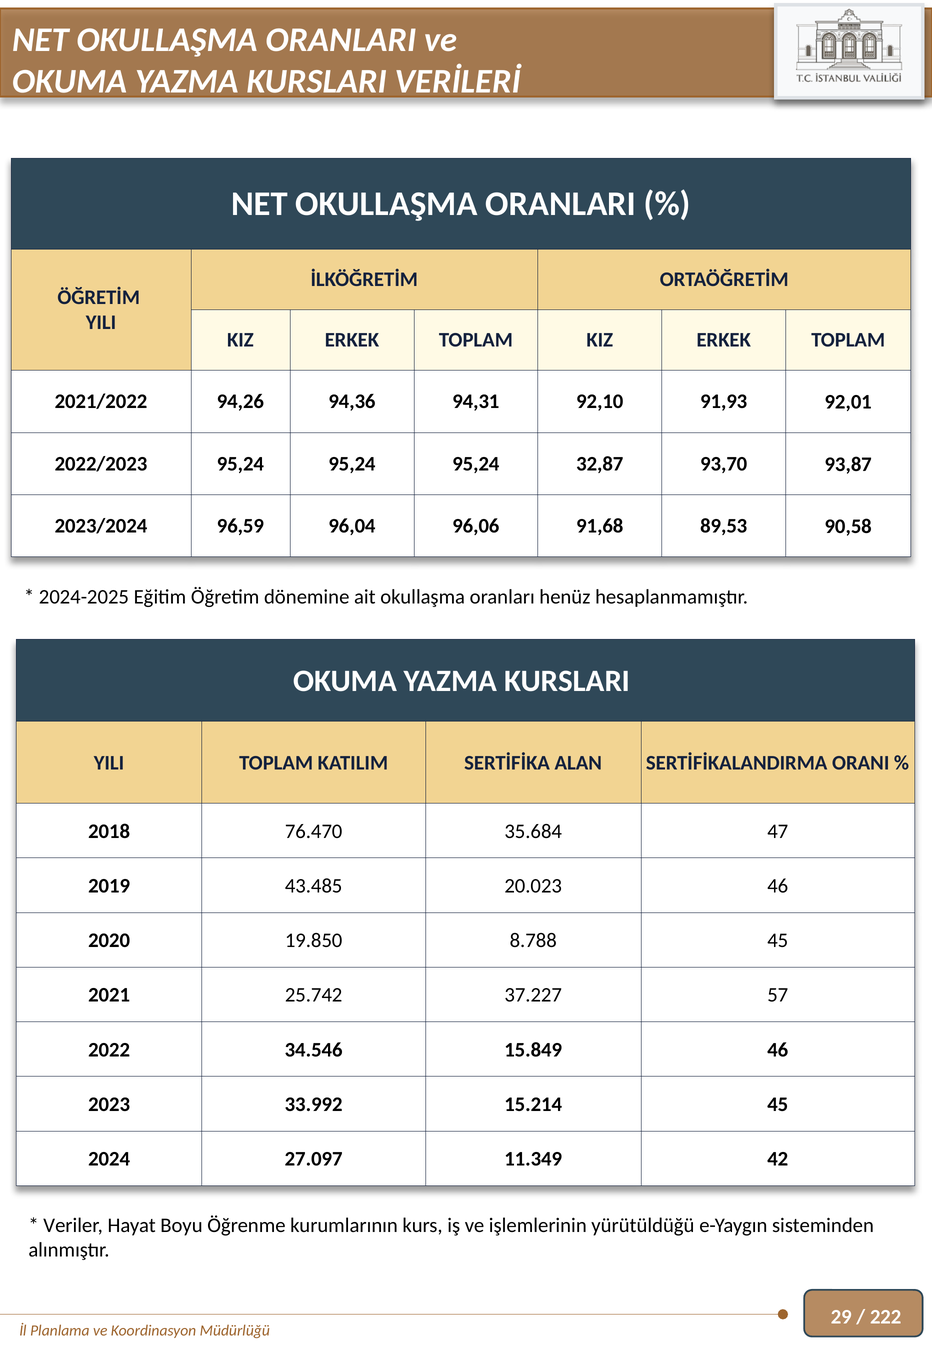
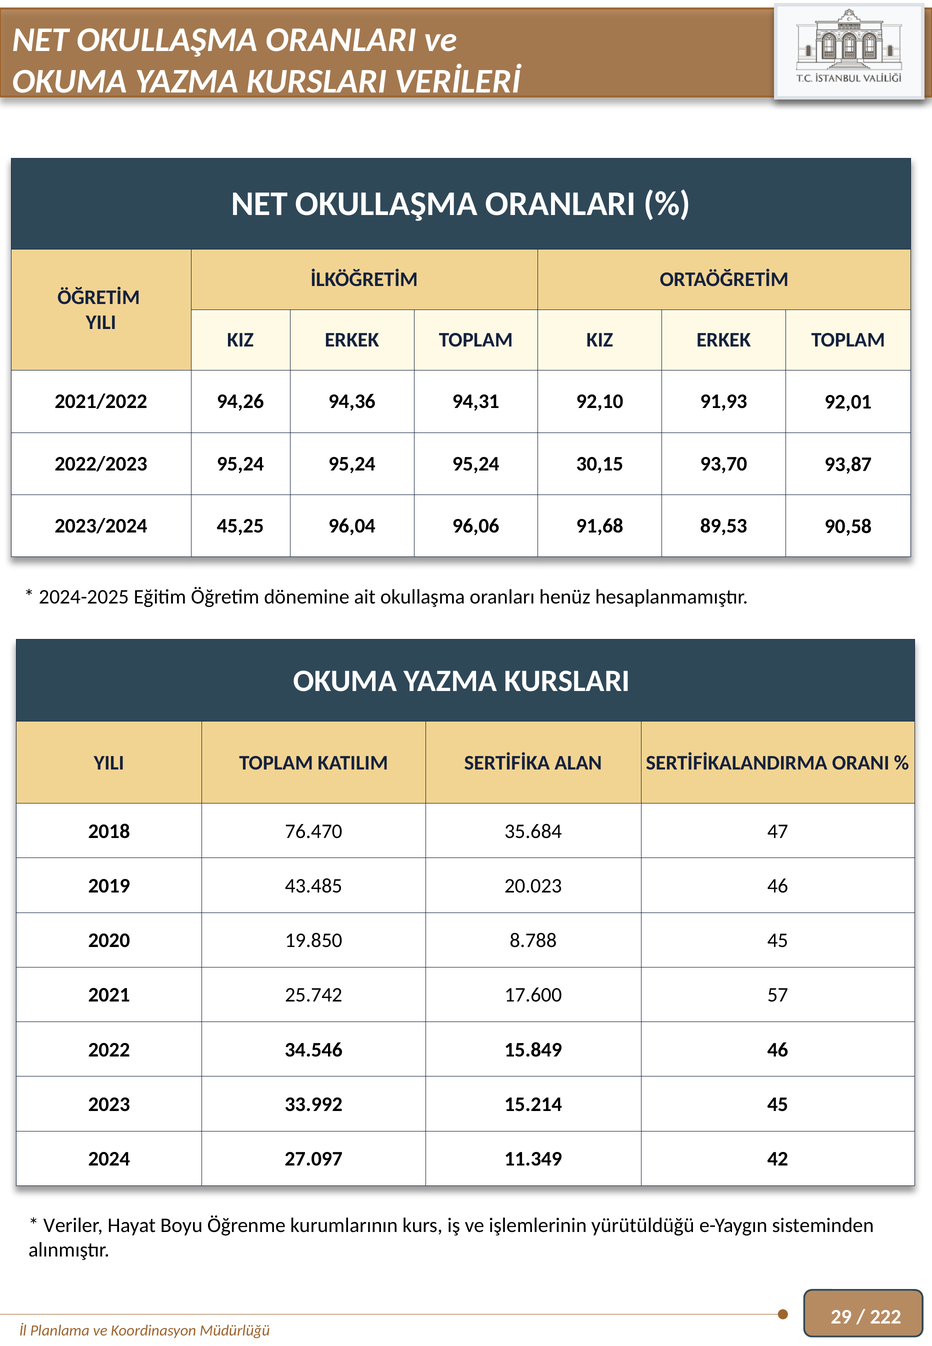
32,87: 32,87 -> 30,15
96,59: 96,59 -> 45,25
37.227: 37.227 -> 17.600
